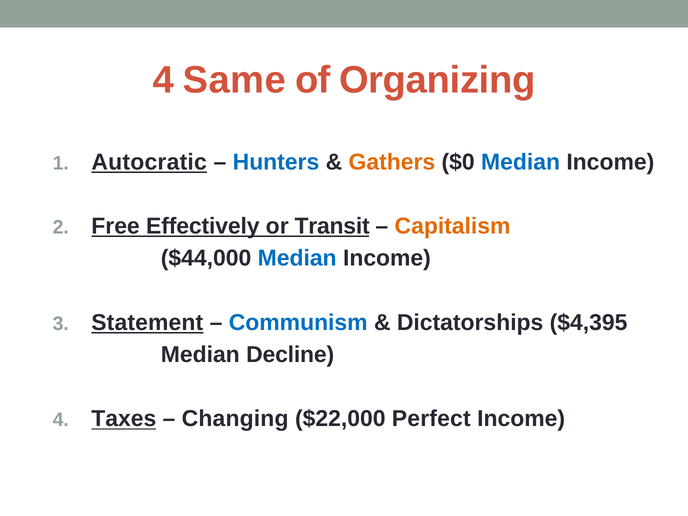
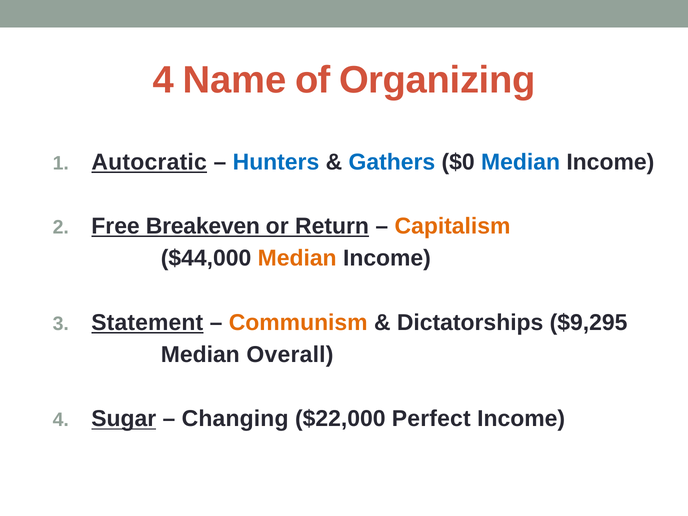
Same: Same -> Name
Gathers colour: orange -> blue
Effectively: Effectively -> Breakeven
Transit: Transit -> Return
Median at (297, 258) colour: blue -> orange
Communism colour: blue -> orange
$4,395: $4,395 -> $9,295
Decline: Decline -> Overall
Taxes: Taxes -> Sugar
